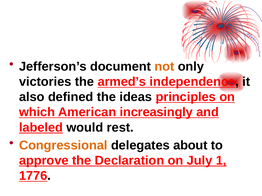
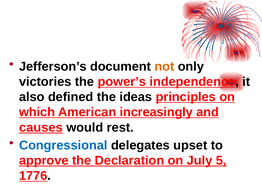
armed’s: armed’s -> power’s
labeled: labeled -> causes
Congressional colour: orange -> blue
about: about -> upset
1: 1 -> 5
